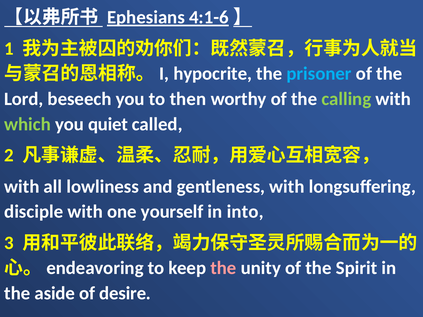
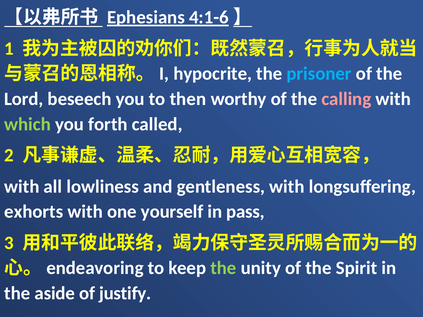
calling colour: light green -> pink
quiet: quiet -> forth
disciple: disciple -> exhorts
into: into -> pass
the at (223, 268) colour: pink -> light green
desire: desire -> justify
